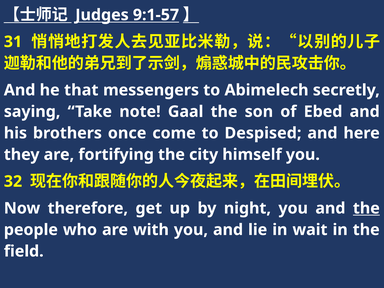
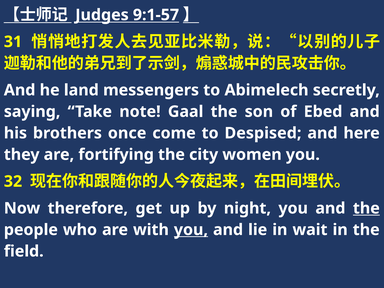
that: that -> land
himself: himself -> women
you at (191, 230) underline: none -> present
